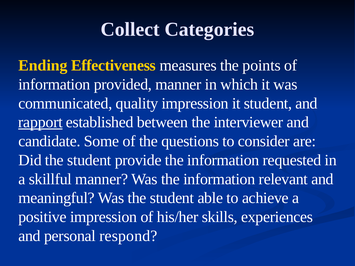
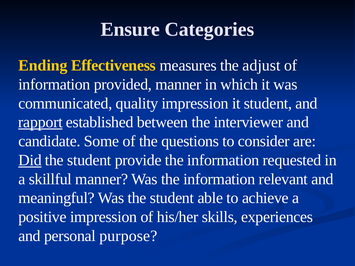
Collect: Collect -> Ensure
points: points -> adjust
Did underline: none -> present
respond: respond -> purpose
